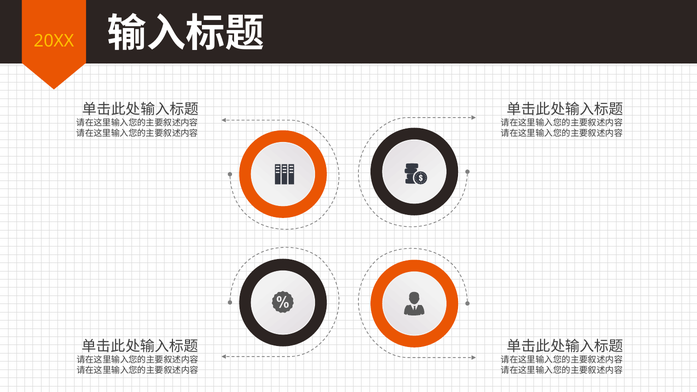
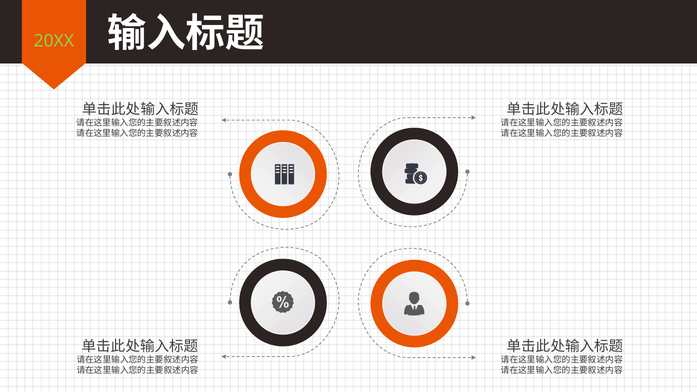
20XX colour: yellow -> light green
